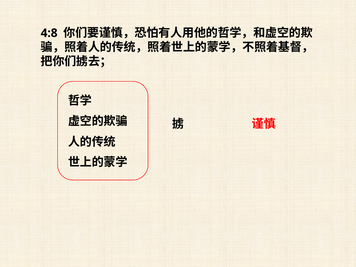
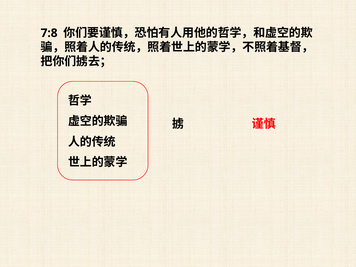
4:8: 4:8 -> 7:8
